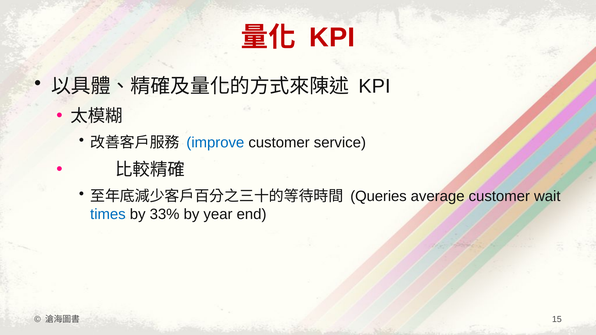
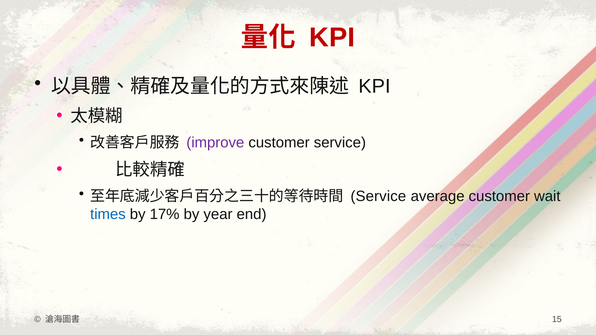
improve colour: blue -> purple
Queries at (378, 196): Queries -> Service
33%: 33% -> 17%
